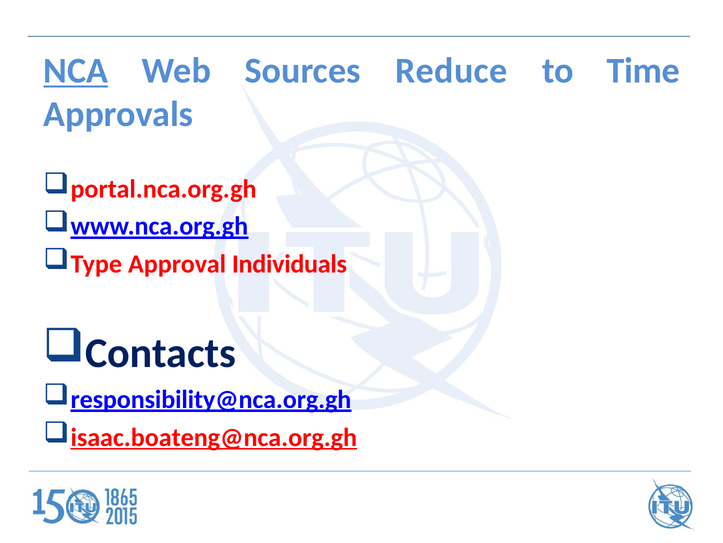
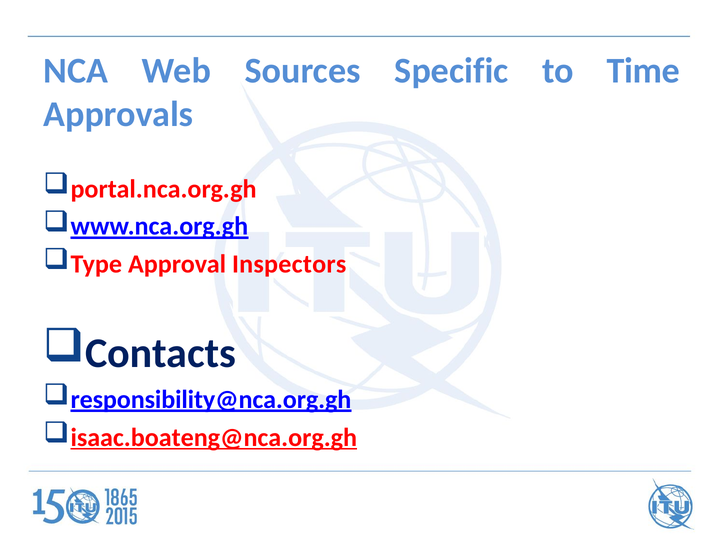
NCA underline: present -> none
Reduce: Reduce -> Specific
Individuals: Individuals -> Inspectors
